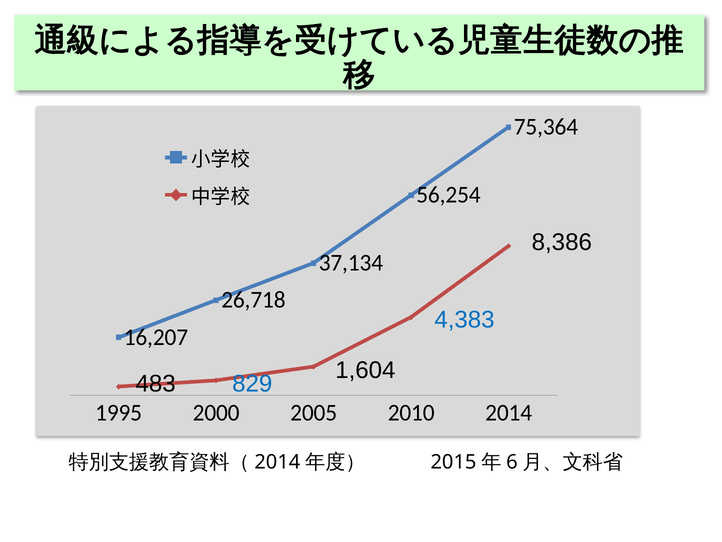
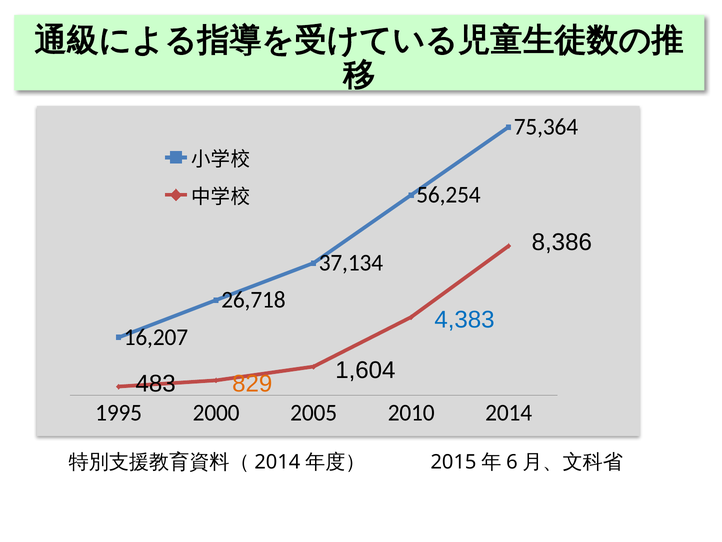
829 colour: blue -> orange
